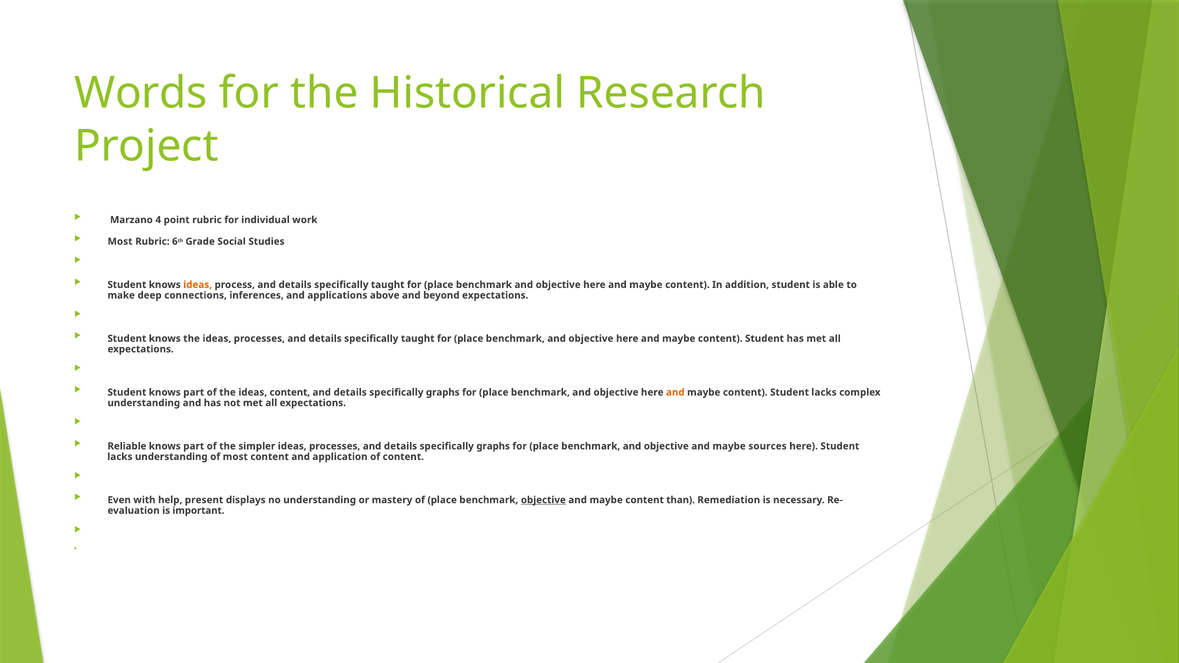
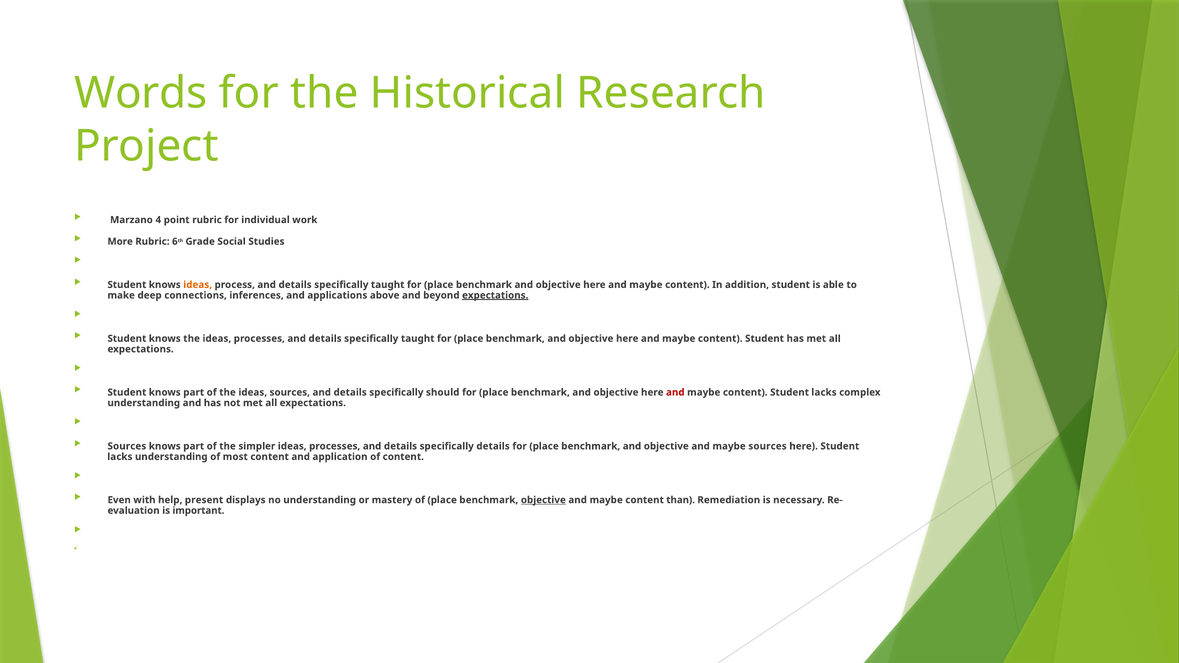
Most at (120, 242): Most -> More
expectations at (495, 295) underline: none -> present
ideas content: content -> sources
graphs at (443, 392): graphs -> should
and at (675, 392) colour: orange -> red
Reliable at (127, 446): Reliable -> Sources
graphs at (493, 446): graphs -> details
